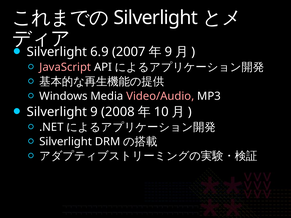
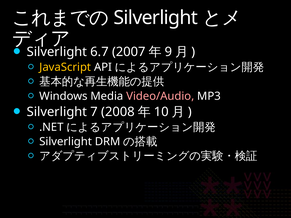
6.9: 6.9 -> 6.7
JavaScript colour: pink -> yellow
Silverlight 9: 9 -> 7
